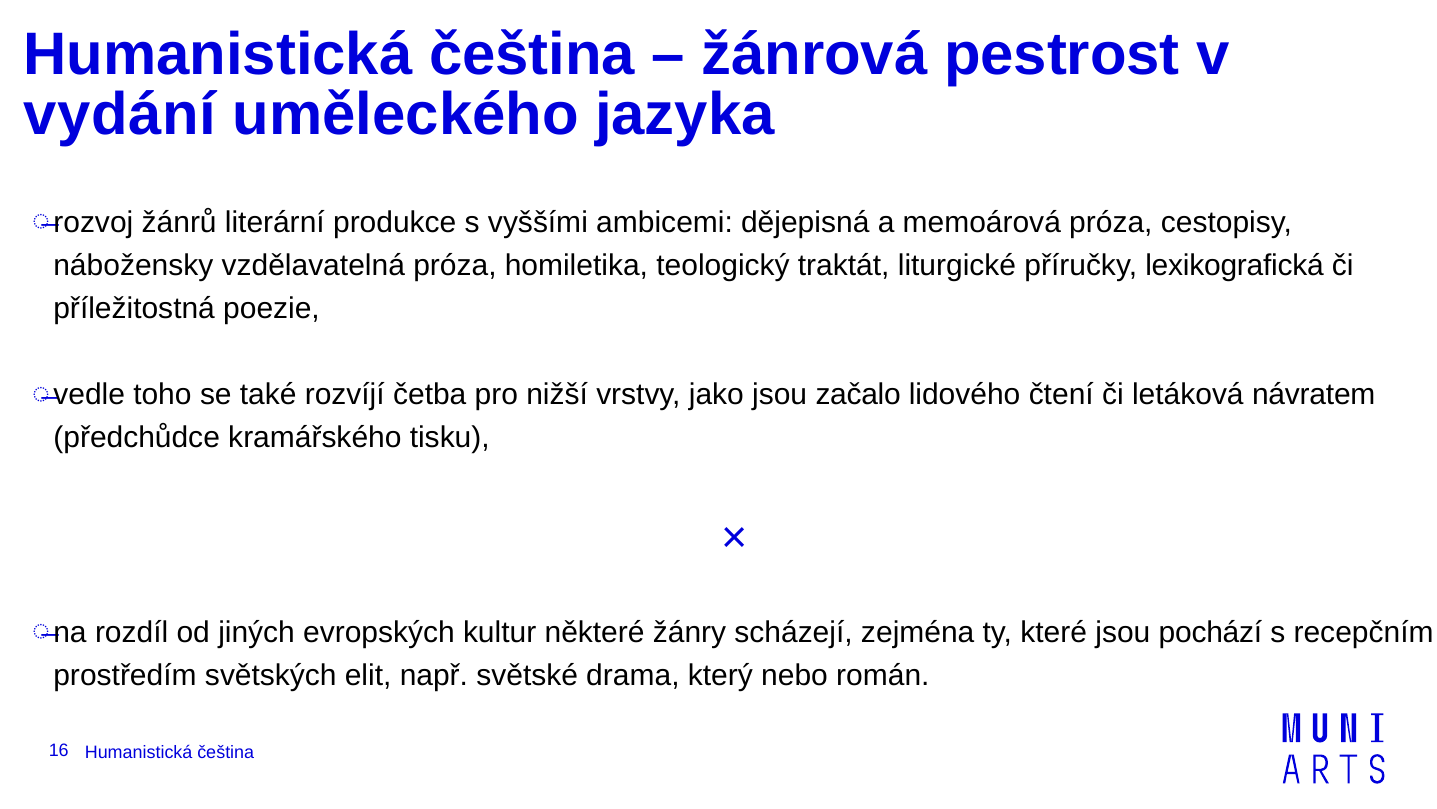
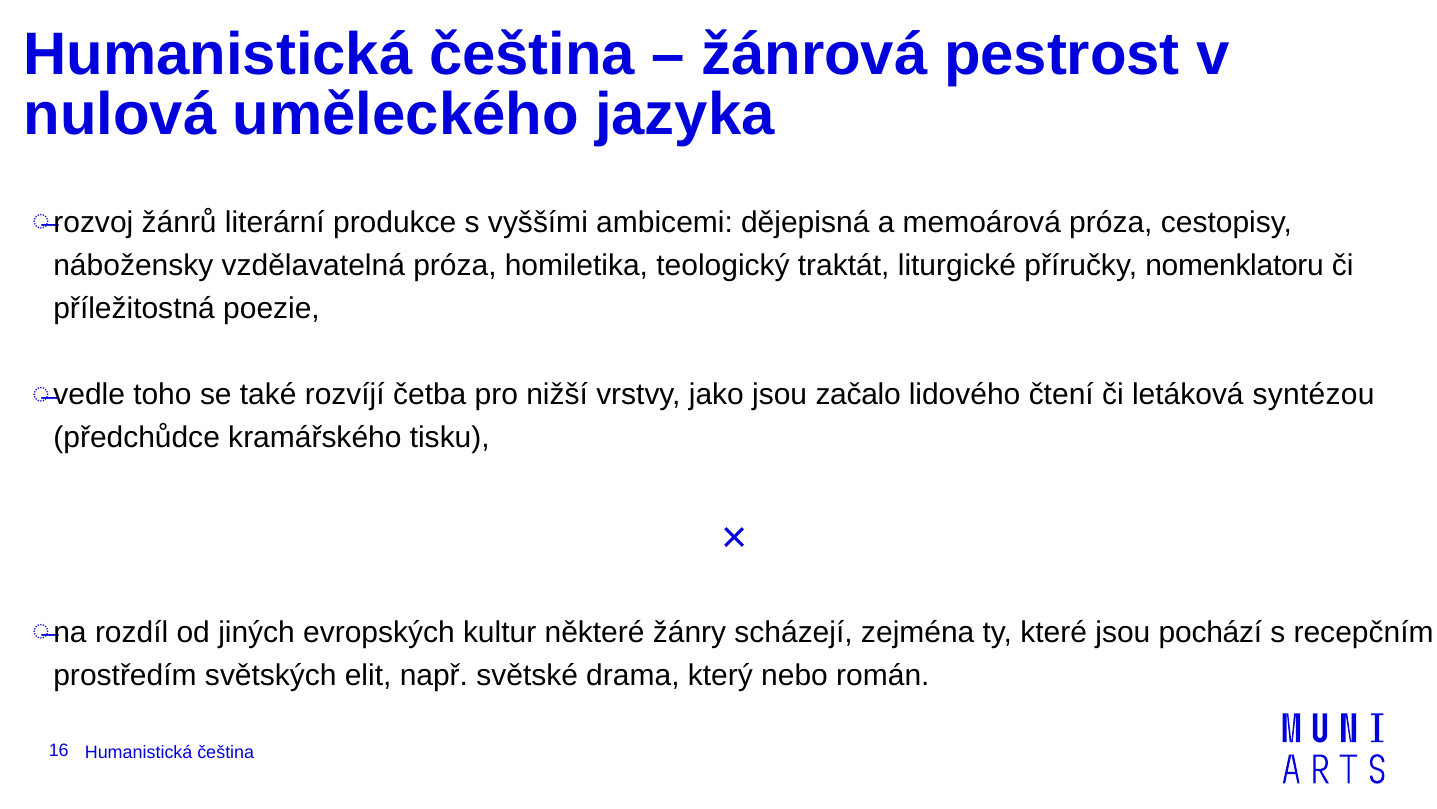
vydání: vydání -> nulová
lexikografická: lexikografická -> nomenklatoru
návratem: návratem -> syntézou
